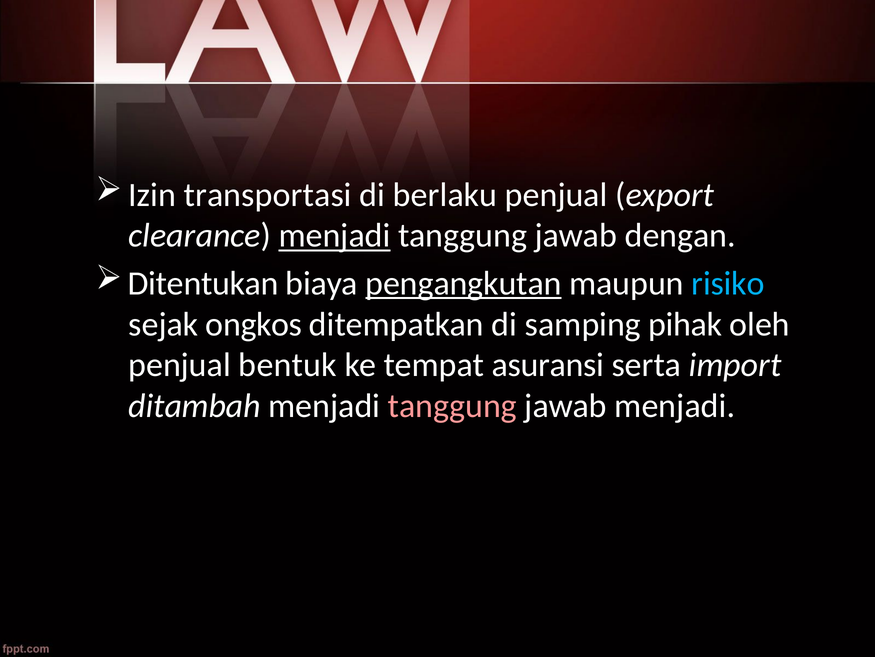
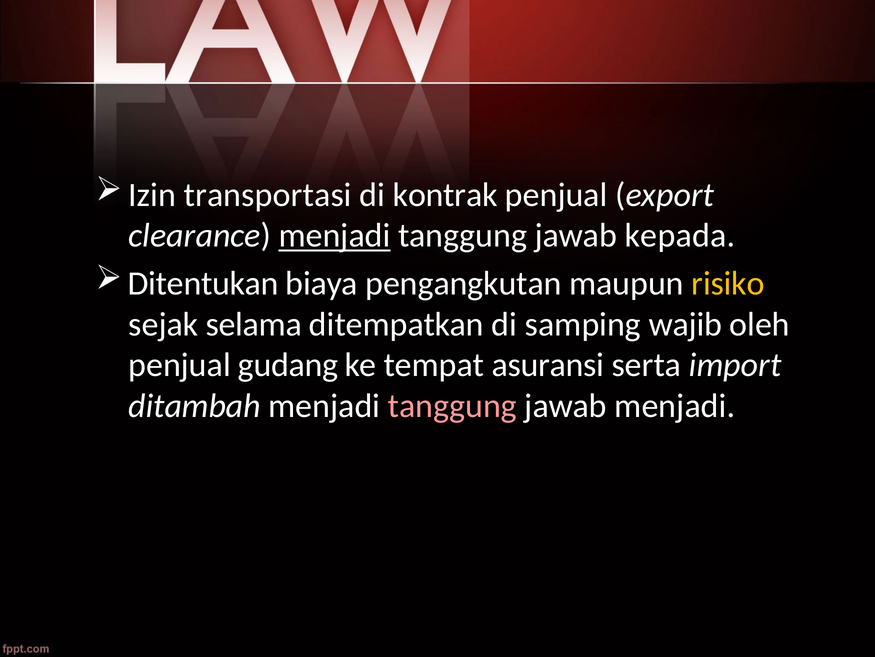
berlaku: berlaku -> kontrak
dengan: dengan -> kepada
pengangkutan underline: present -> none
risiko colour: light blue -> yellow
ongkos: ongkos -> selama
pihak: pihak -> wajib
bentuk: bentuk -> gudang
